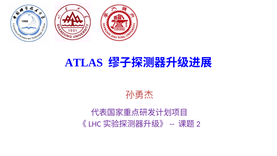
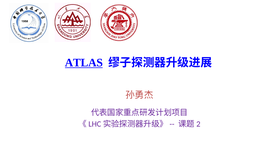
ATLAS underline: none -> present
